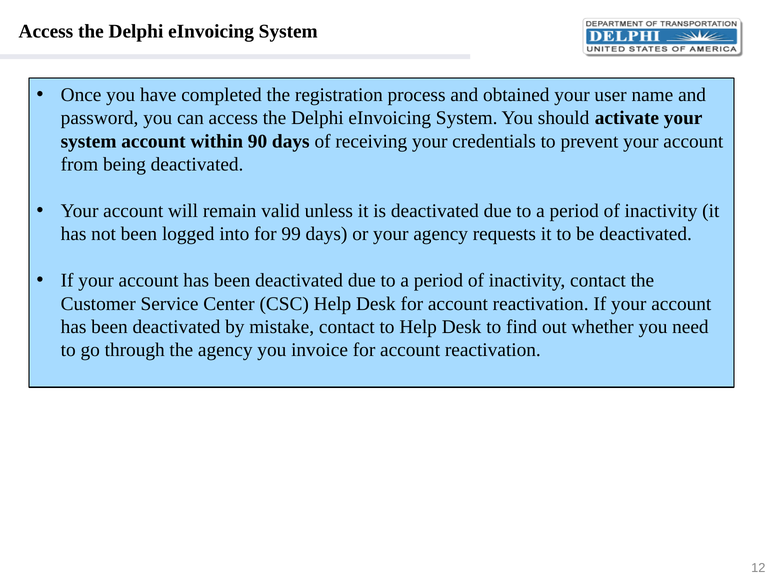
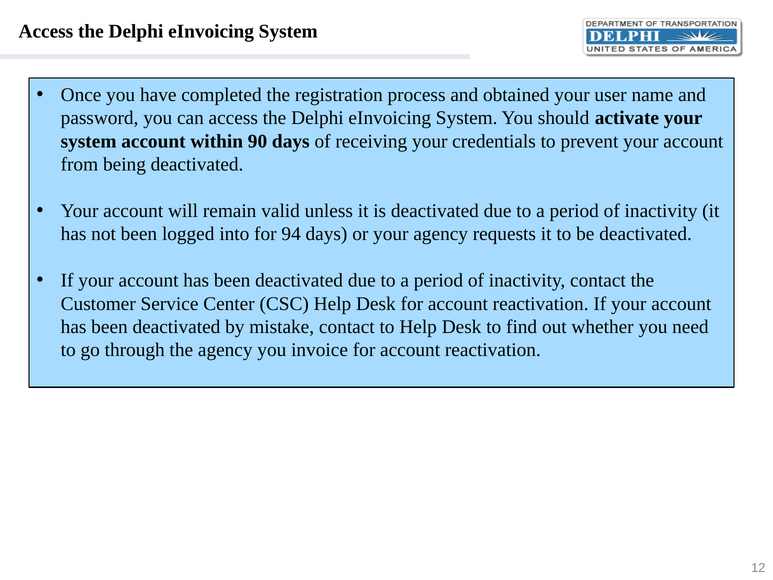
99: 99 -> 94
